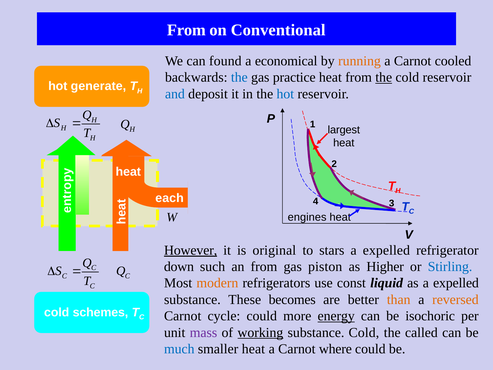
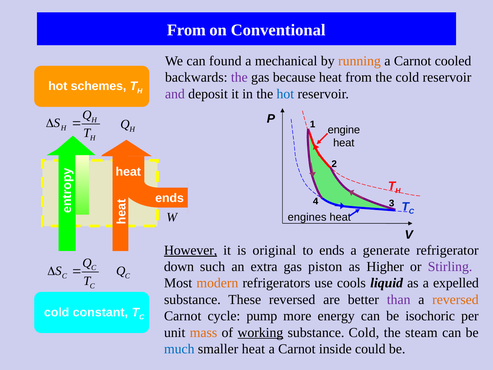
economical: economical -> mechanical
the at (239, 77) colour: blue -> purple
practice: practice -> because
the at (384, 77) underline: present -> none
generate: generate -> schemes
and colour: blue -> purple
largest: largest -> engine
each at (170, 198): each -> ends
to stars: stars -> ends
expelled at (386, 250): expelled -> generate
an from: from -> extra
Stirling colour: blue -> purple
const: const -> cools
These becomes: becomes -> reversed
than colour: orange -> purple
schemes: schemes -> constant
cycle could: could -> pump
energy underline: present -> none
mass colour: purple -> orange
called: called -> steam
where: where -> inside
